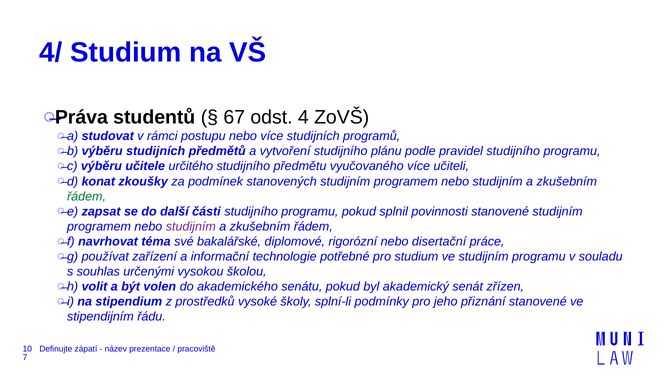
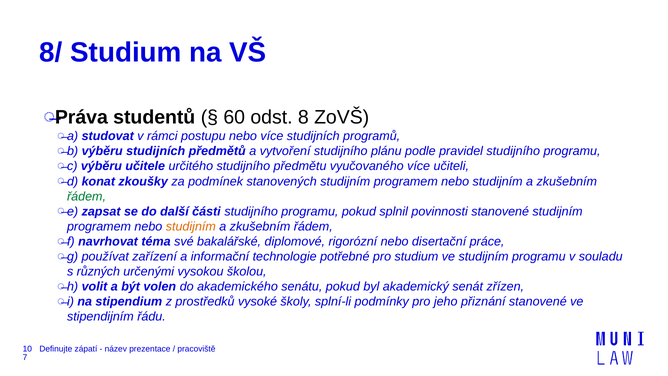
4/: 4/ -> 8/
67: 67 -> 60
4: 4 -> 8
studijním at (191, 226) colour: purple -> orange
souhlas: souhlas -> různých
